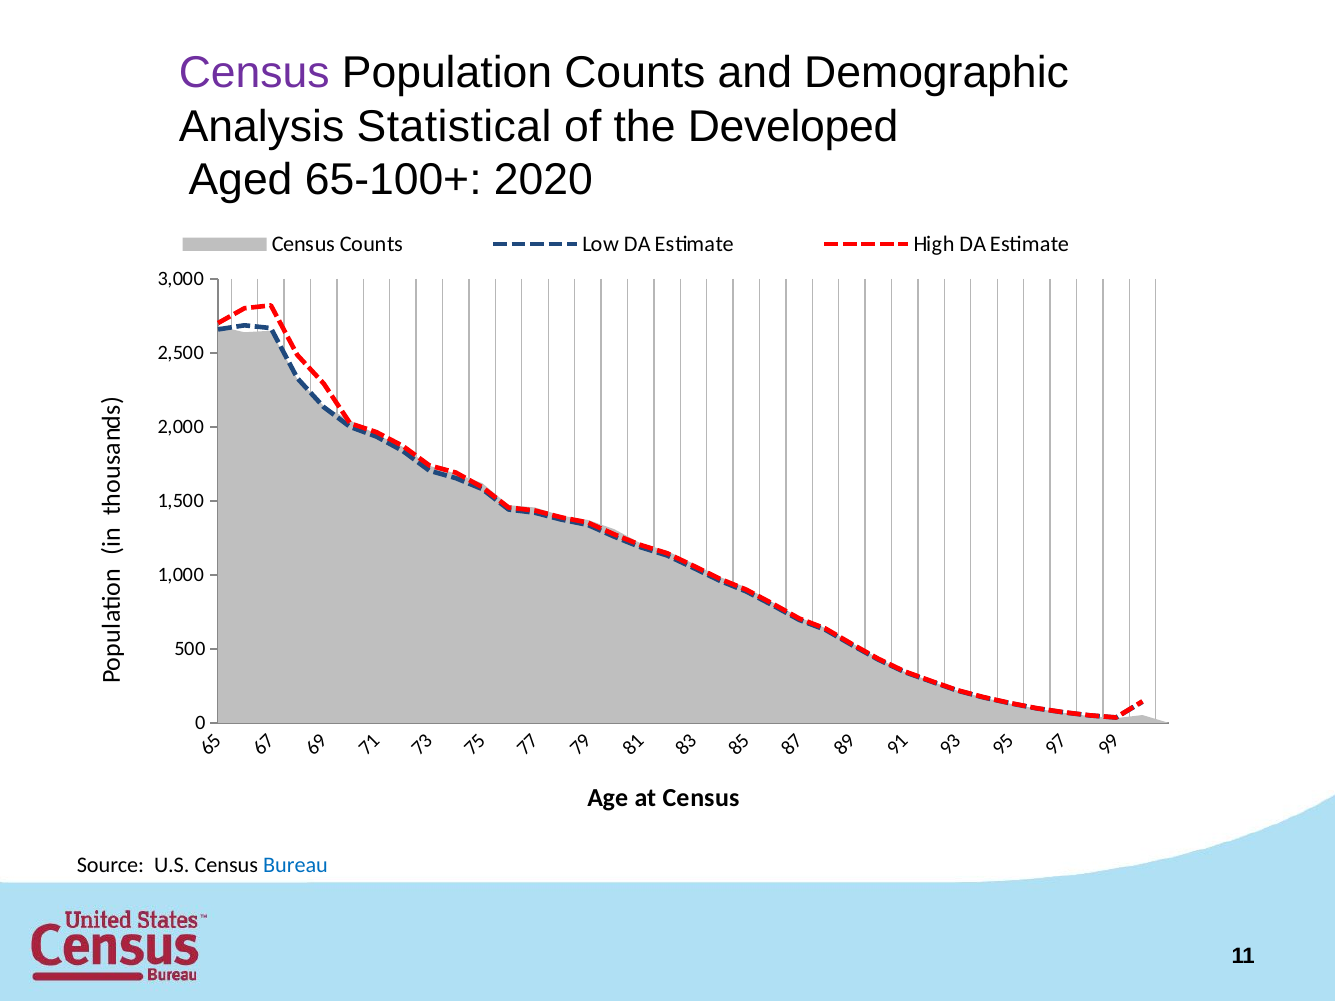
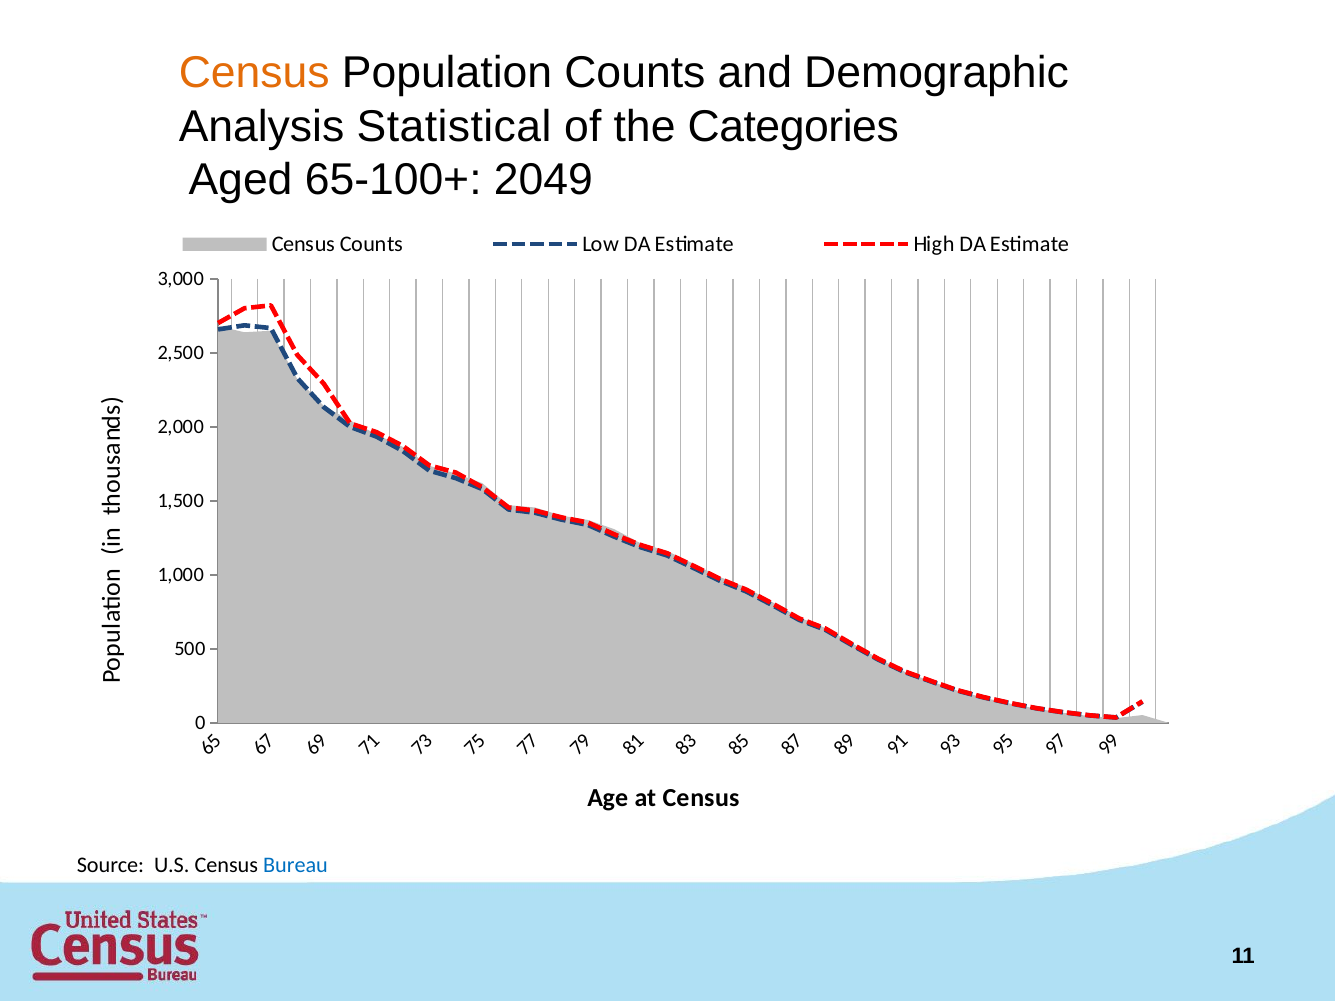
Census at (254, 73) colour: purple -> orange
Developed: Developed -> Categories
2020: 2020 -> 2049
